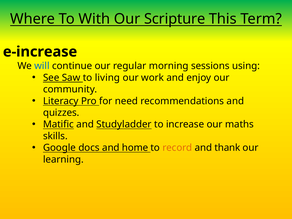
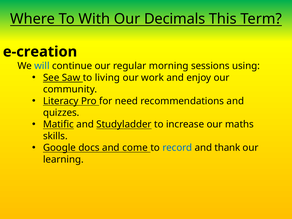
Scripture: Scripture -> Decimals
e-increase: e-increase -> e-creation
home: home -> come
record colour: orange -> blue
